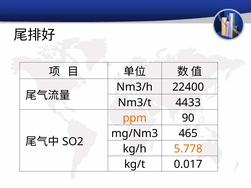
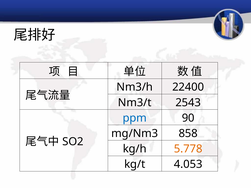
4433: 4433 -> 2543
ppm colour: orange -> blue
465: 465 -> 858
0.017: 0.017 -> 4.053
